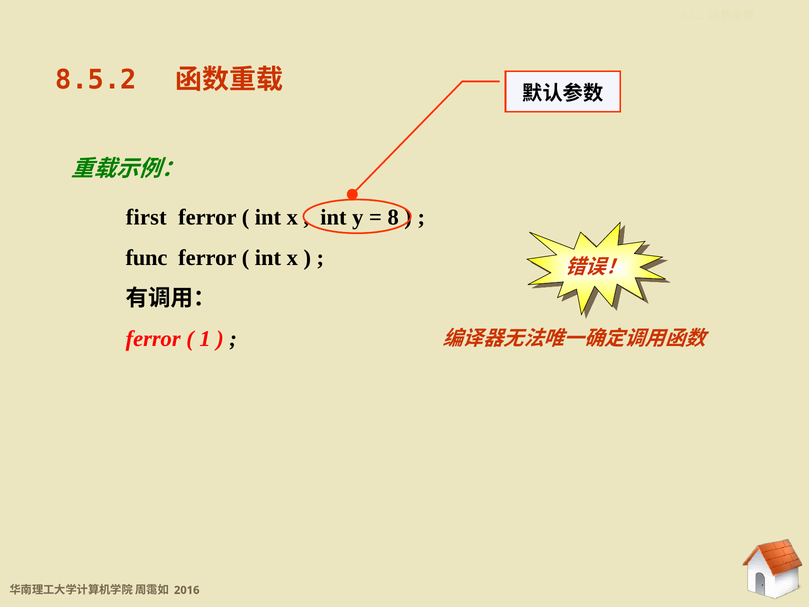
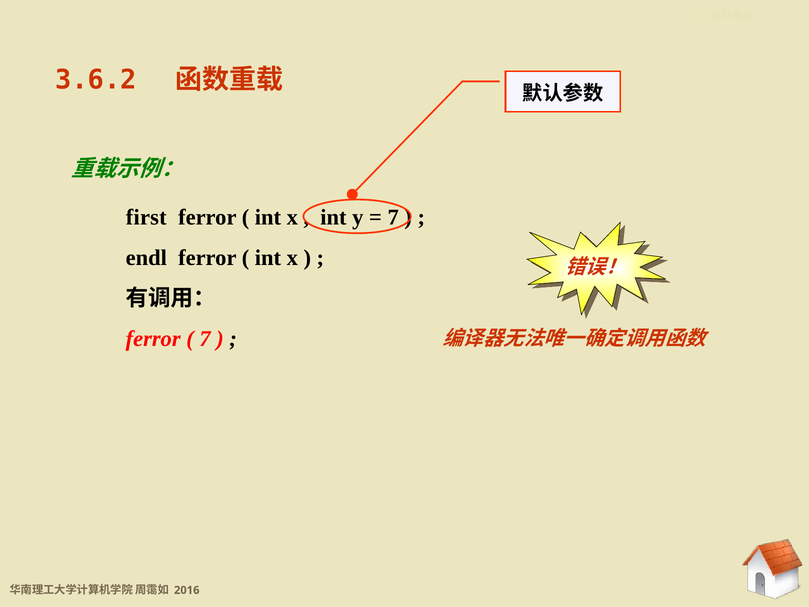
8.5.2: 8.5.2 -> 3.6.2
8 at (393, 217): 8 -> 7
func: func -> endl
1 at (205, 339): 1 -> 7
